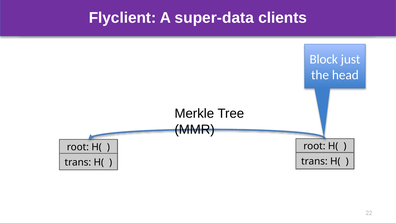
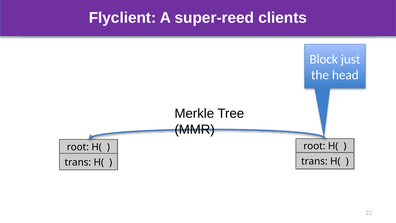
super-data: super-data -> super-reed
